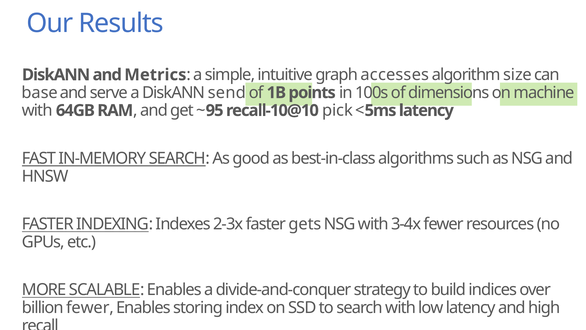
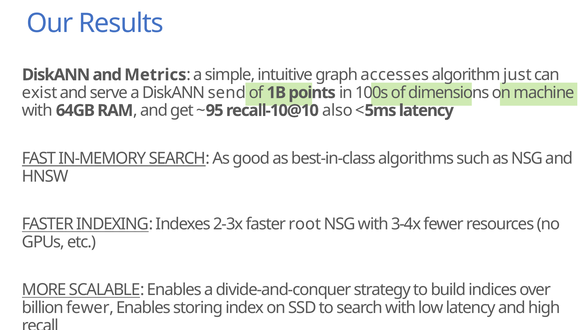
size: size -> just
base: base -> exist
pick: pick -> also
gets: gets -> root
